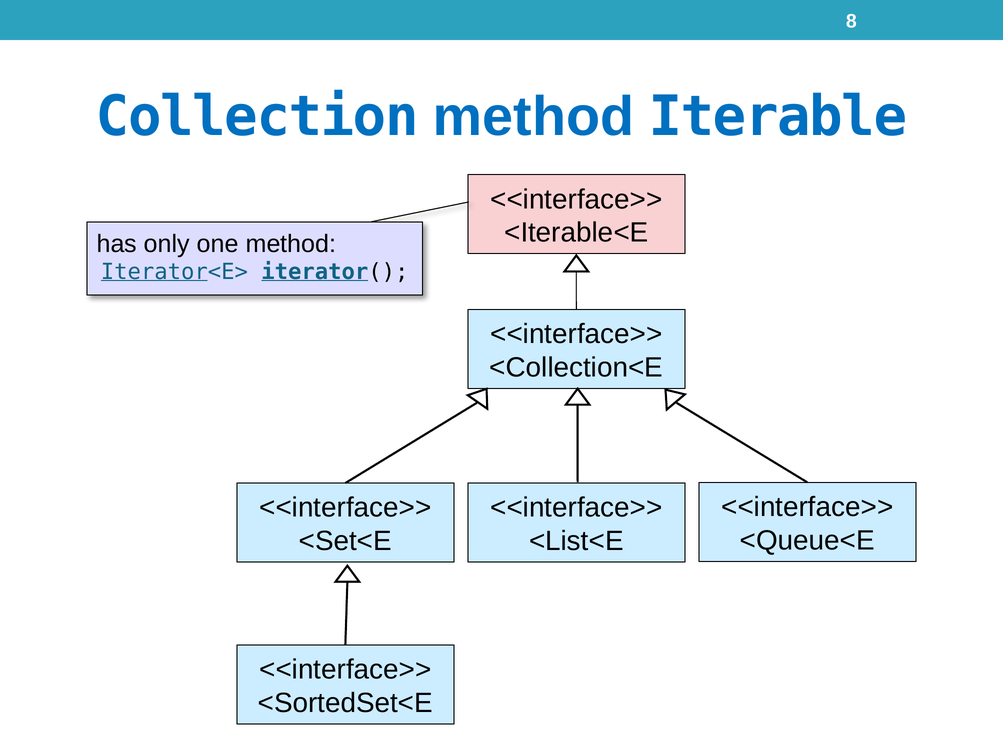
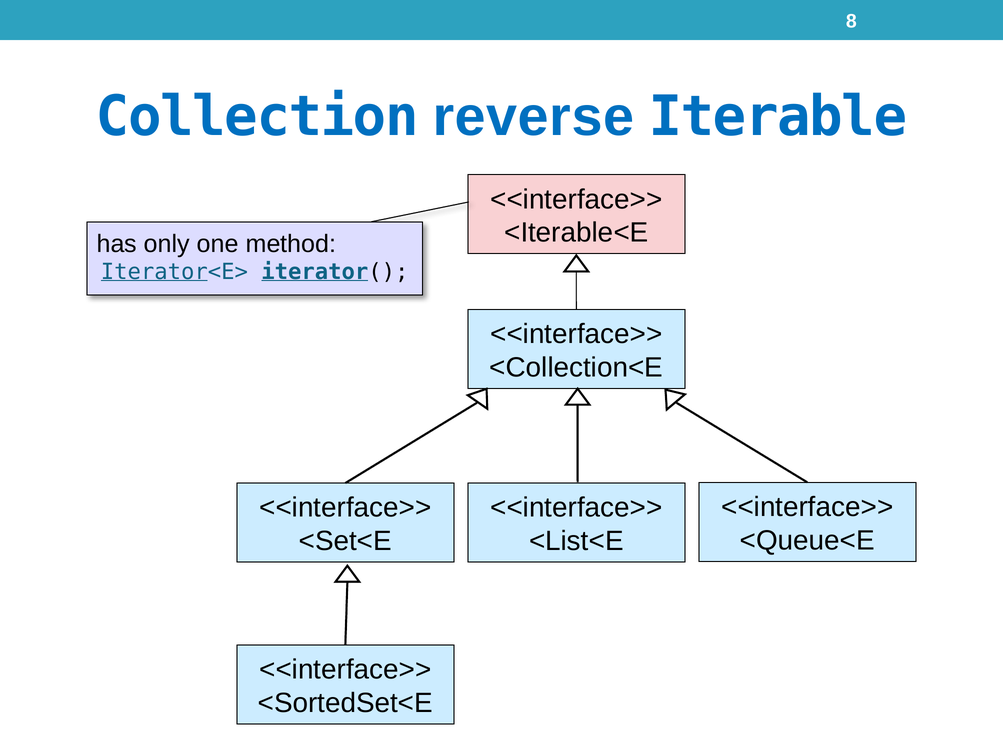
Collection method: method -> reverse
